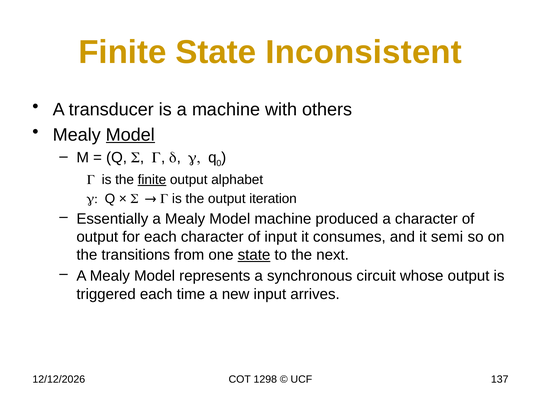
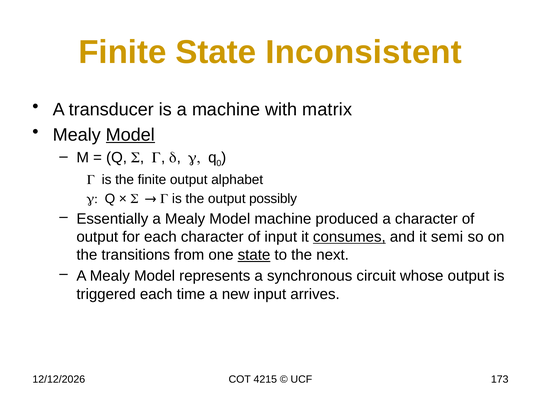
others: others -> matrix
finite at (152, 180) underline: present -> none
iteration: iteration -> possibly
consumes underline: none -> present
1298: 1298 -> 4215
137: 137 -> 173
